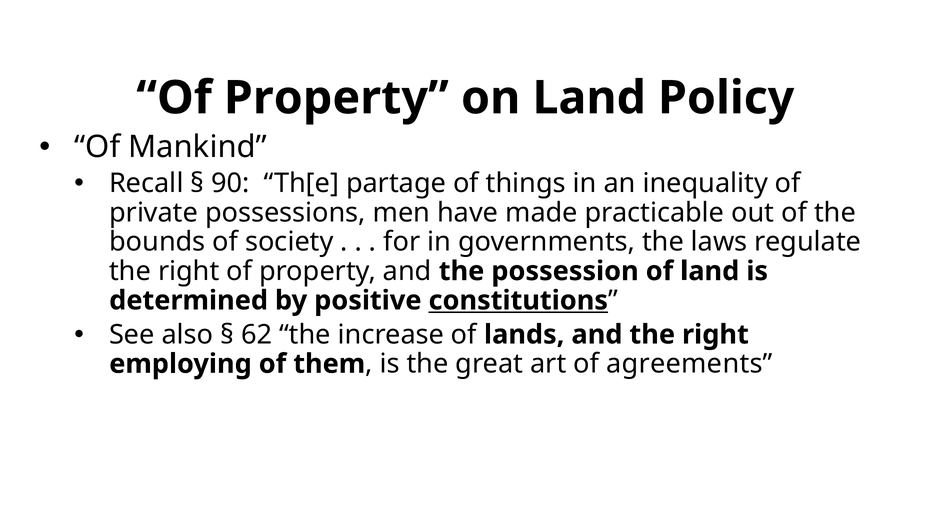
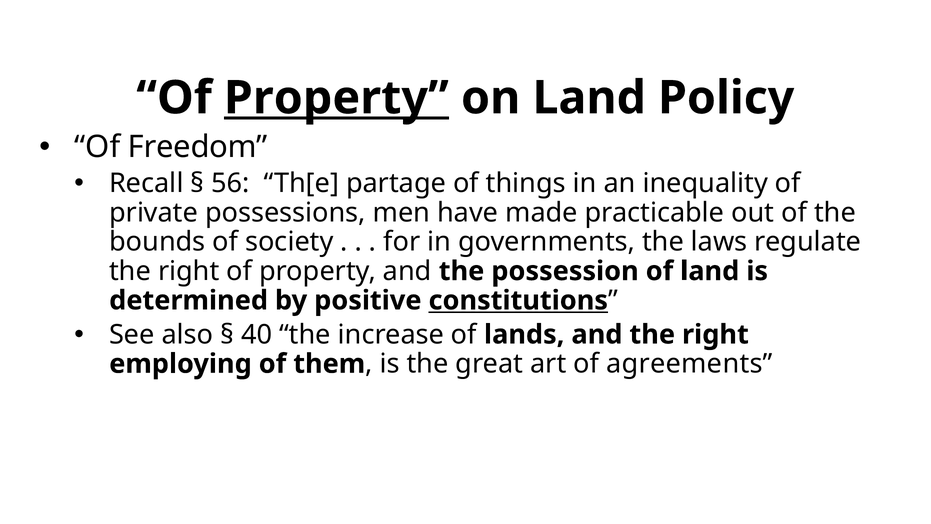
Property at (336, 98) underline: none -> present
Mankind: Mankind -> Freedom
90: 90 -> 56
62: 62 -> 40
